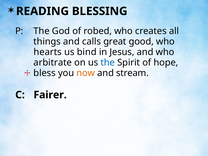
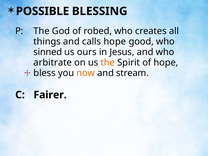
READING: READING -> POSSIBLE
calls great: great -> hope
hearts: hearts -> sinned
bind: bind -> ours
the at (108, 63) colour: blue -> orange
